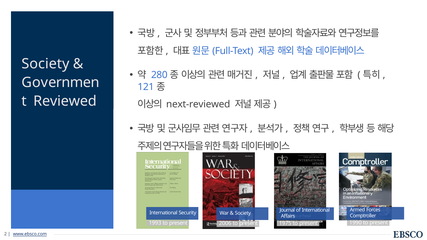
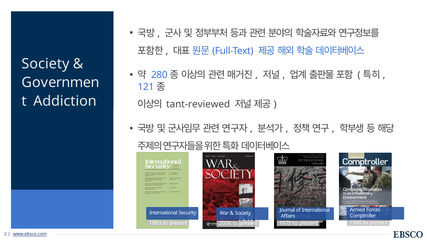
Reviewed: Reviewed -> Addiction
next-reviewed: next-reviewed -> tant-reviewed
